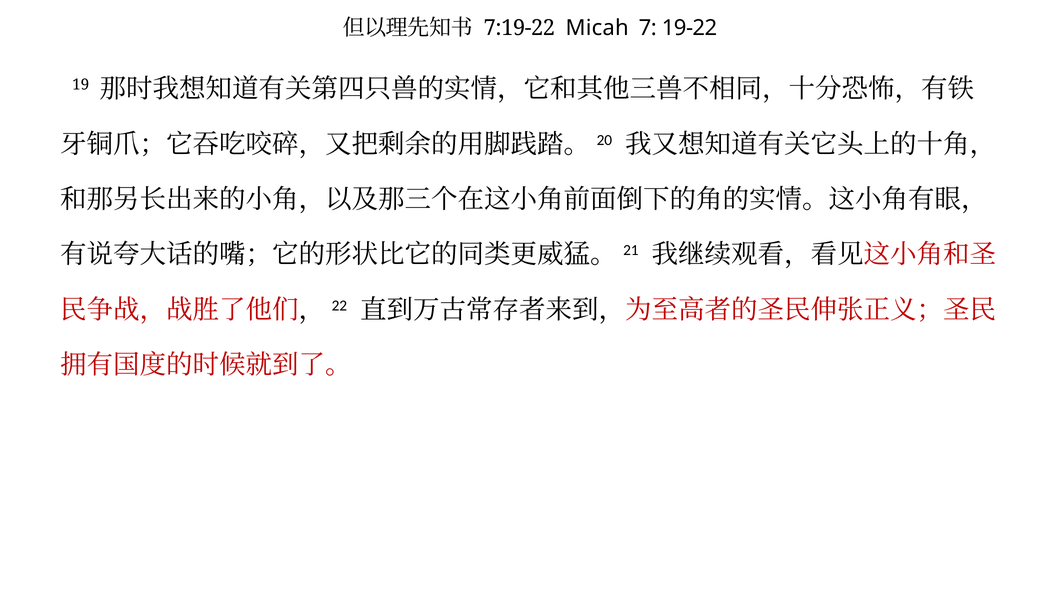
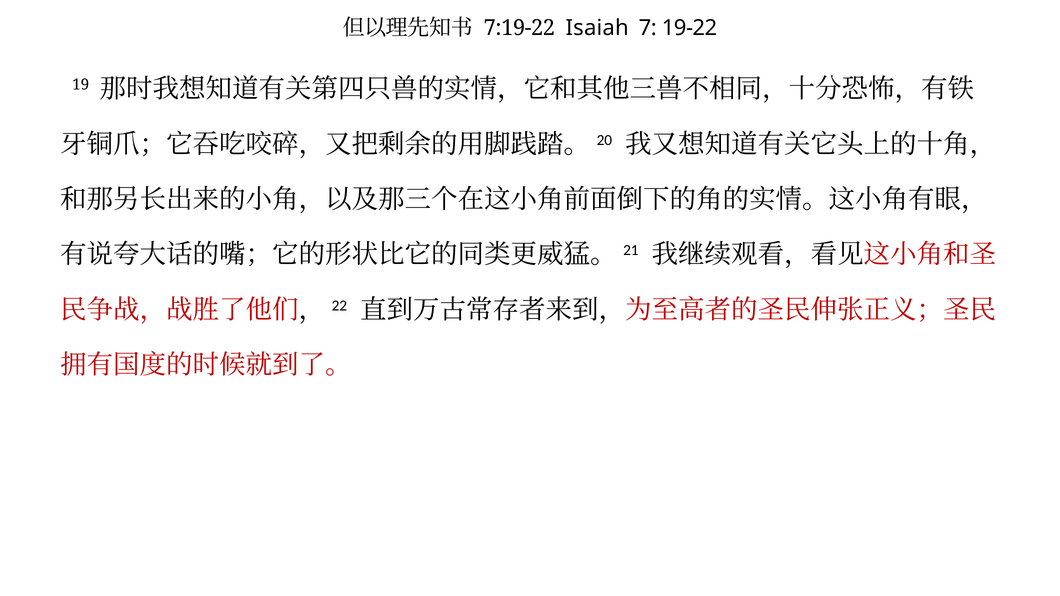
Micah: Micah -> Isaiah
